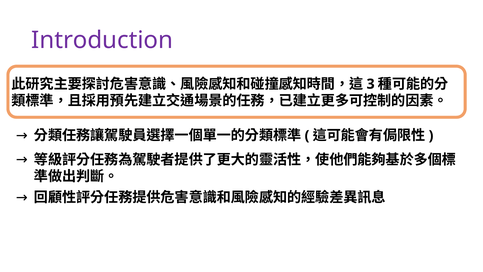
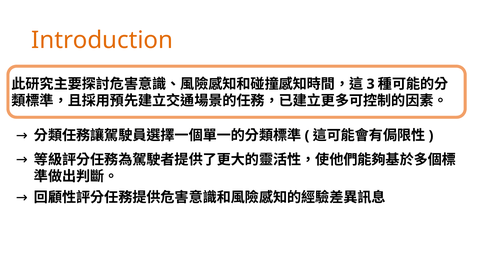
Introduction colour: purple -> orange
